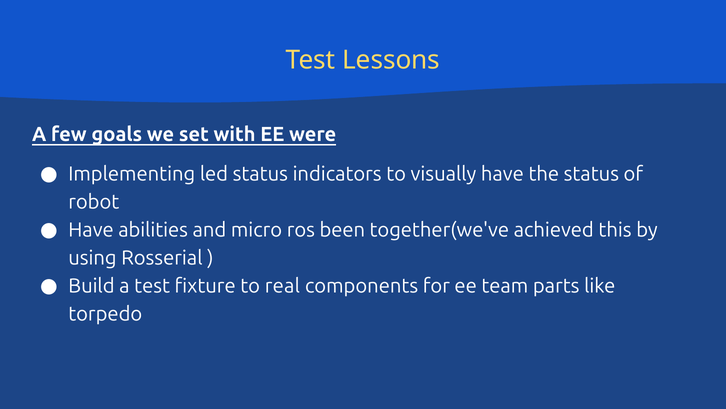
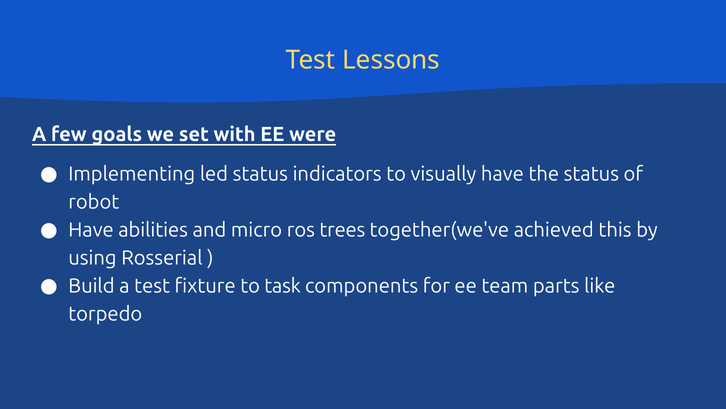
been: been -> trees
real: real -> task
